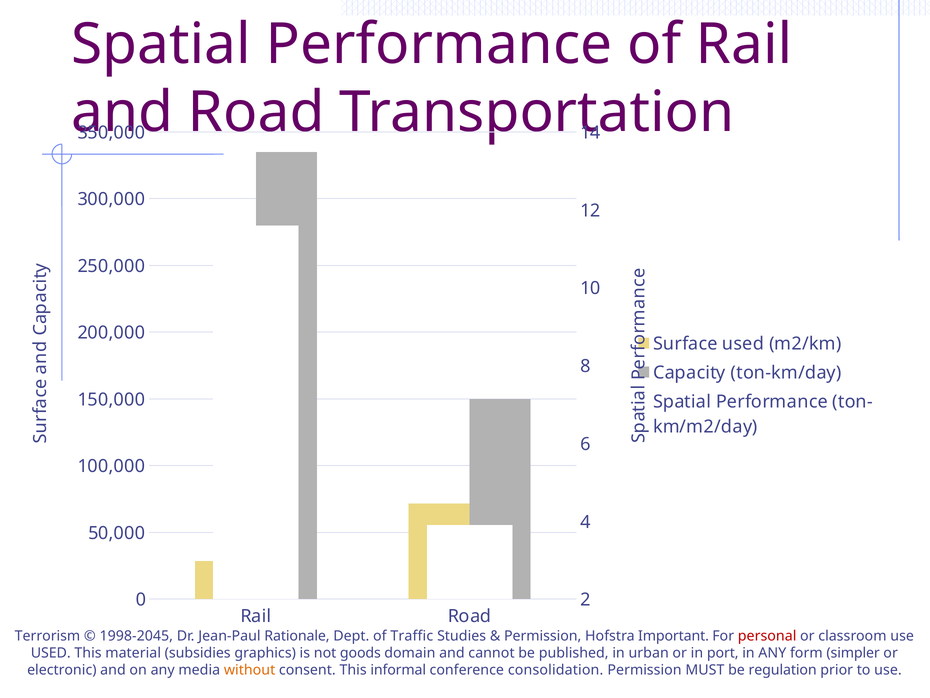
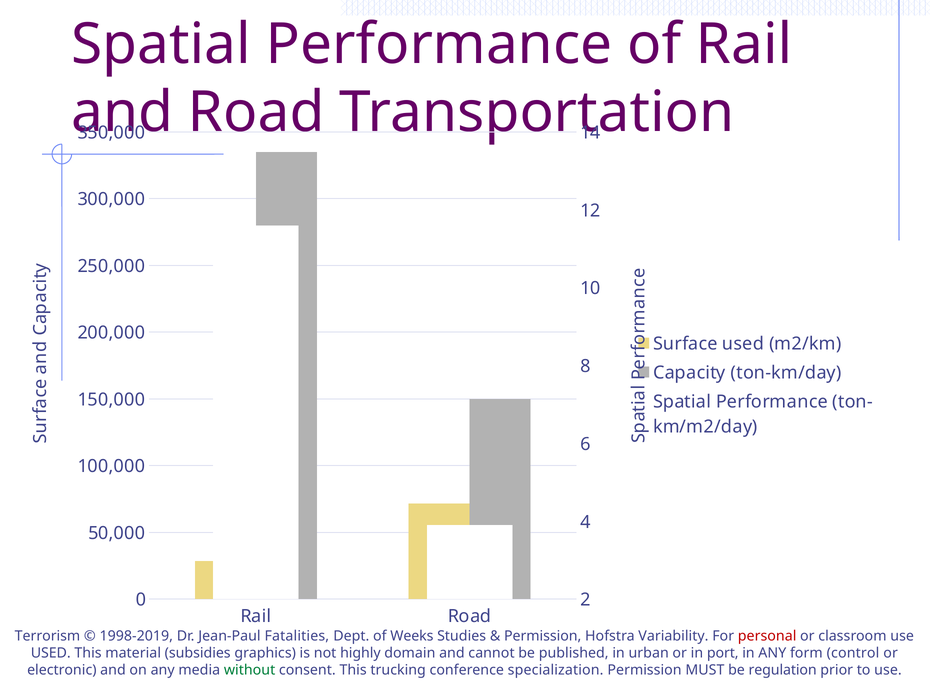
1998-2045: 1998-2045 -> 1998-2019
Rationale: Rationale -> Fatalities
Traffic: Traffic -> Weeks
Important: Important -> Variability
goods: goods -> highly
simpler: simpler -> control
without colour: orange -> green
informal: informal -> trucking
consolidation: consolidation -> specialization
